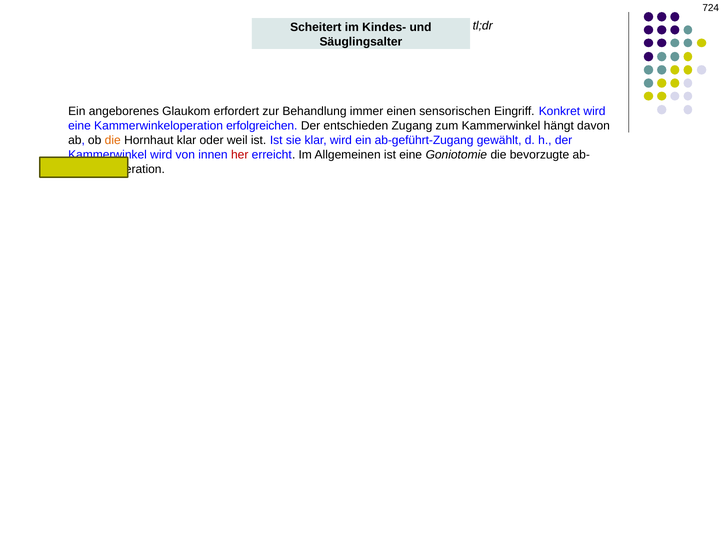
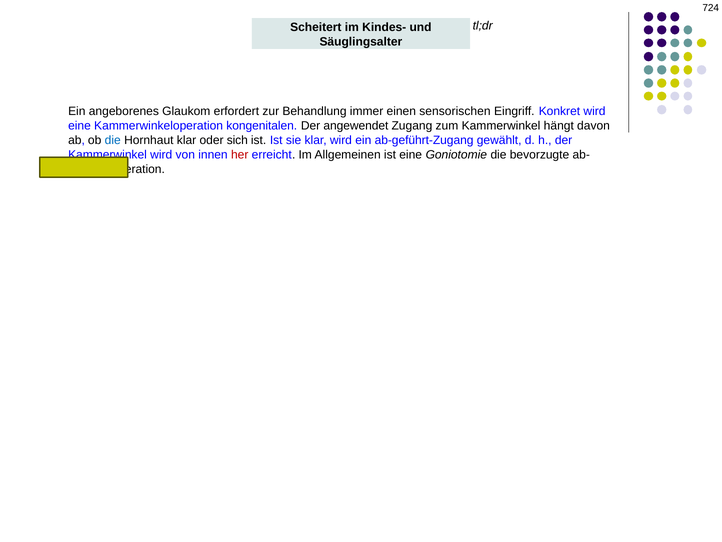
erfolgreichen: erfolgreichen -> kongenitalen
entschieden: entschieden -> angewendet
die at (113, 140) colour: orange -> blue
weil: weil -> sich
